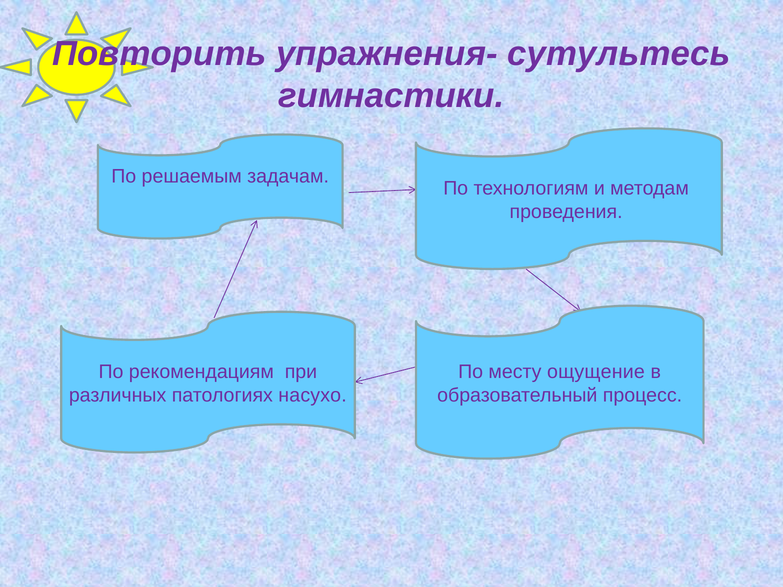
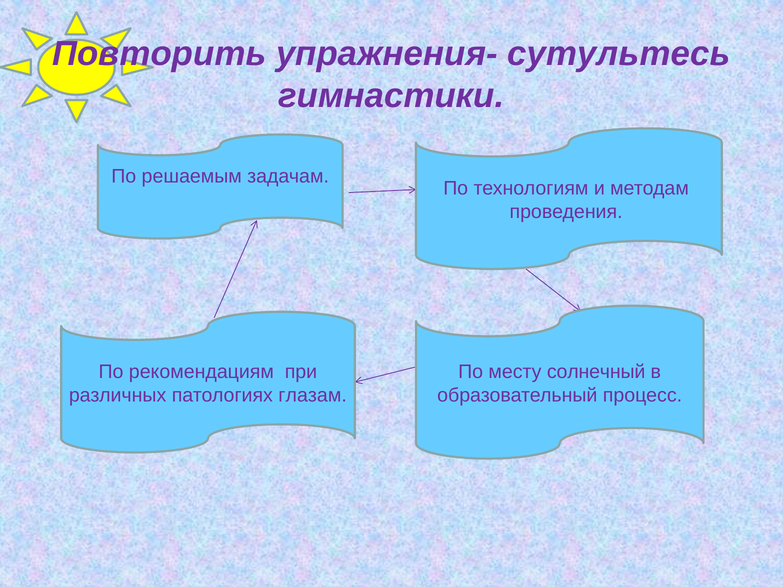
ощущение: ощущение -> солнечный
насухо: насухо -> глазам
